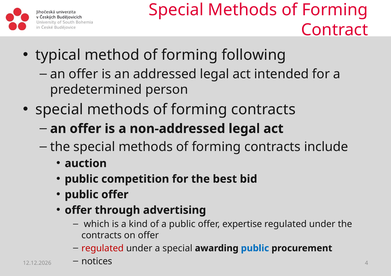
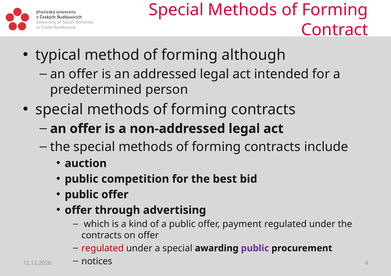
following: following -> although
expertise: expertise -> payment
public at (255, 249) colour: blue -> purple
